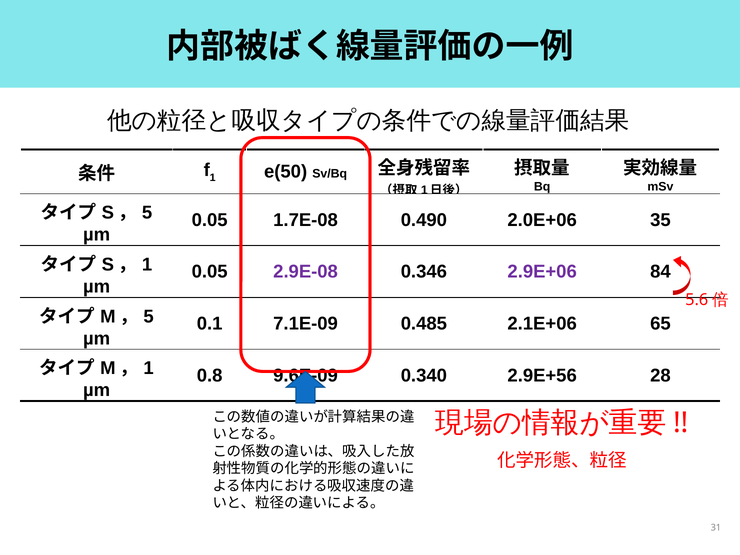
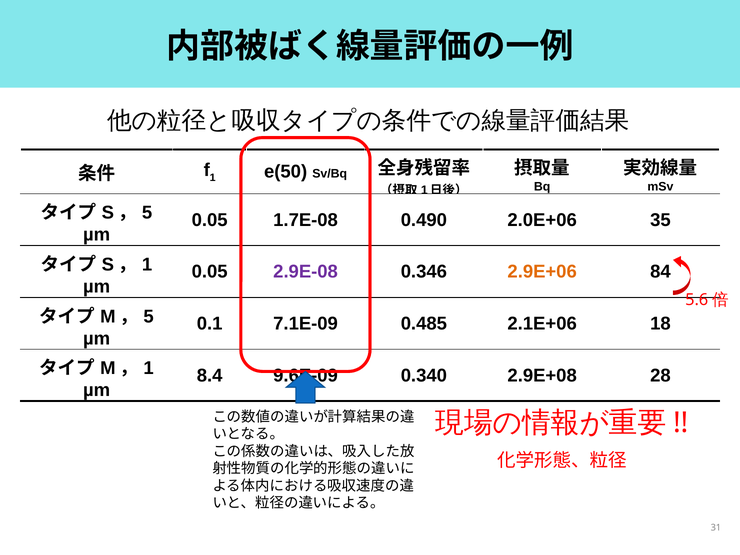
2.9E+06 colour: purple -> orange
65: 65 -> 18
0.8: 0.8 -> 8.4
2.9E+56: 2.9E+56 -> 2.9E+08
